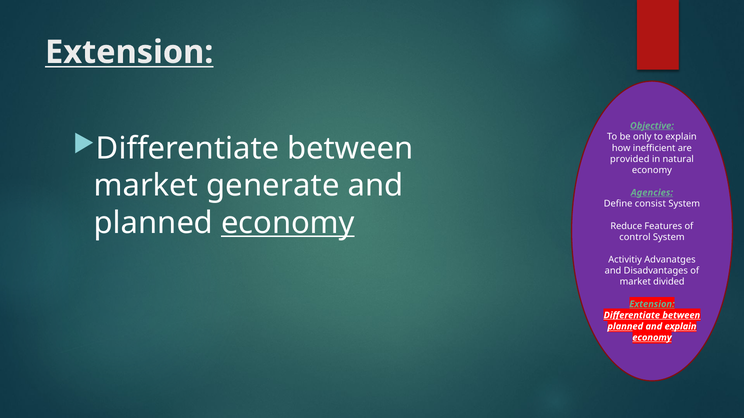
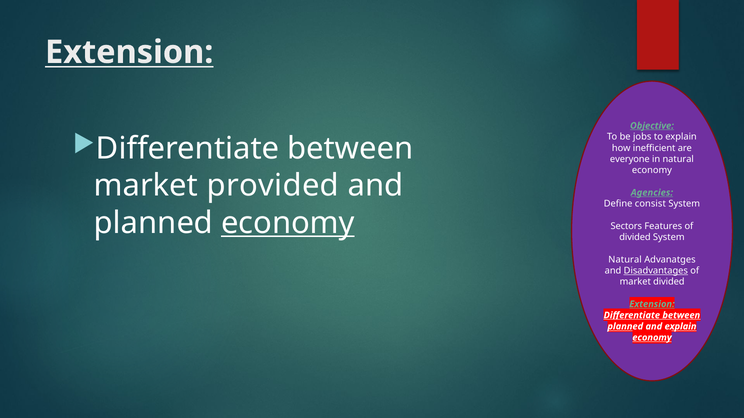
only: only -> jobs
provided: provided -> everyone
generate: generate -> provided
Reduce: Reduce -> Sectors
control at (635, 237): control -> divided
Activitiy at (625, 260): Activitiy -> Natural
Disadvantages underline: none -> present
